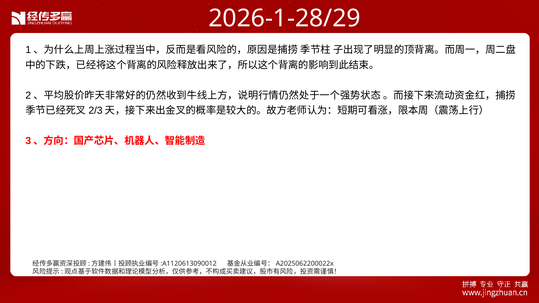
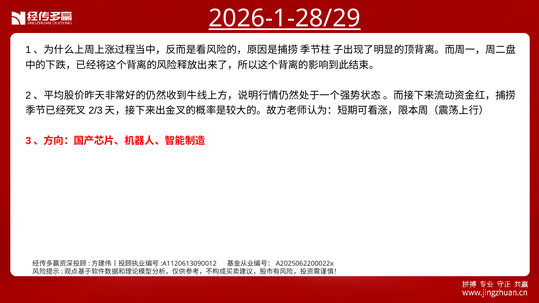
2026-1-28/29 underline: none -> present
